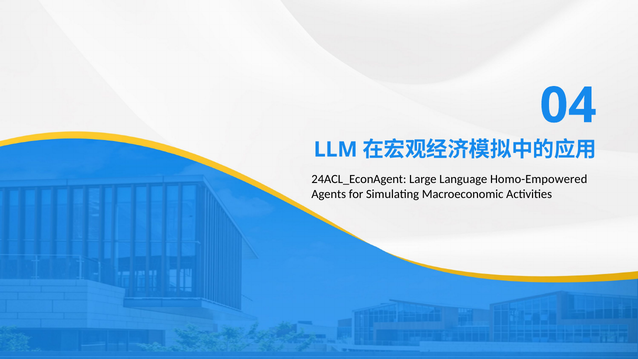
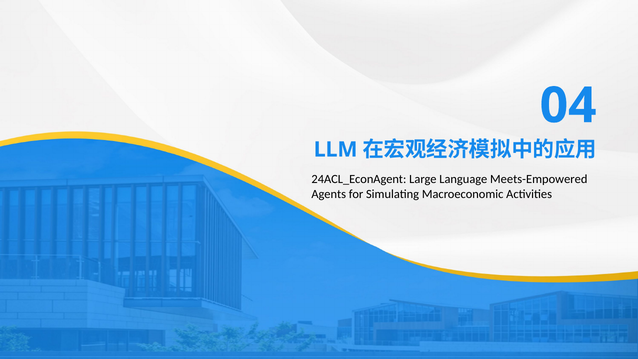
Homo-Empowered: Homo-Empowered -> Meets-Empowered
